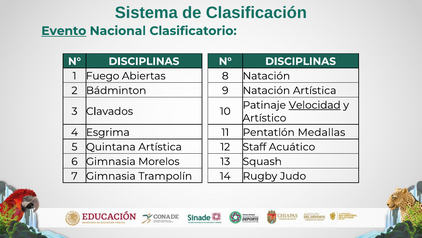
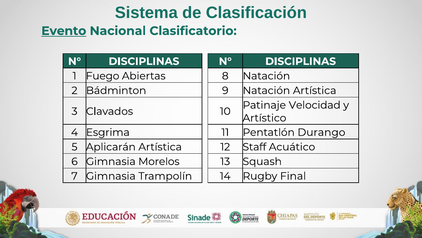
Velocidad underline: present -> none
Medallas: Medallas -> Durango
Quintana: Quintana -> Aplicarán
Judo: Judo -> Final
